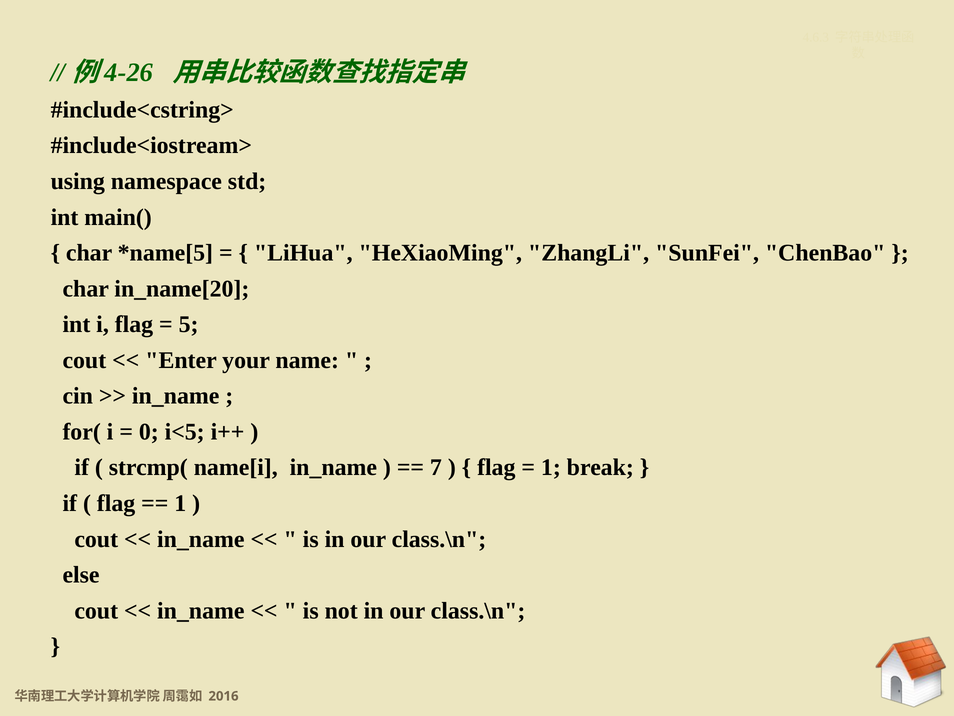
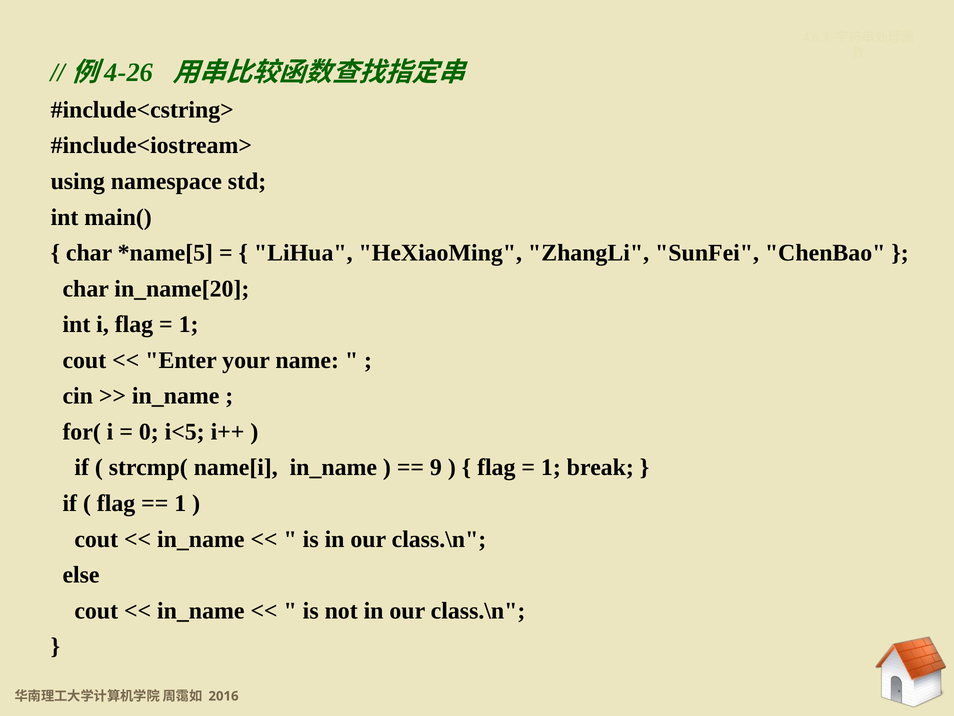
5 at (189, 324): 5 -> 1
7: 7 -> 9
